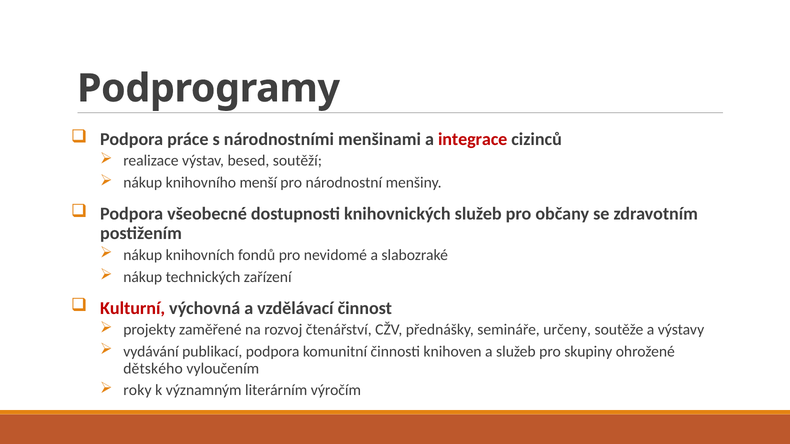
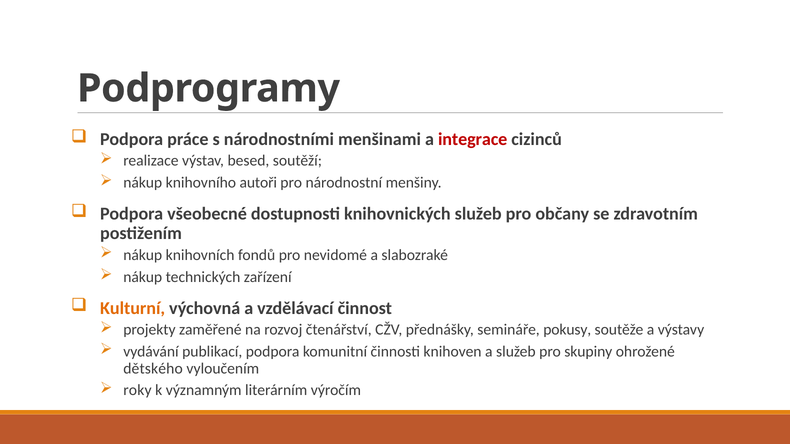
menší: menší -> autoři
Kulturní colour: red -> orange
určeny: určeny -> pokusy
